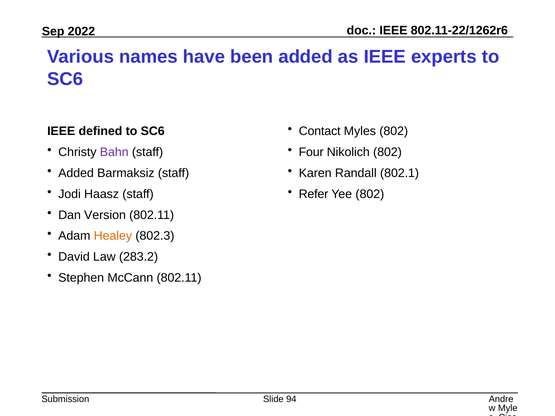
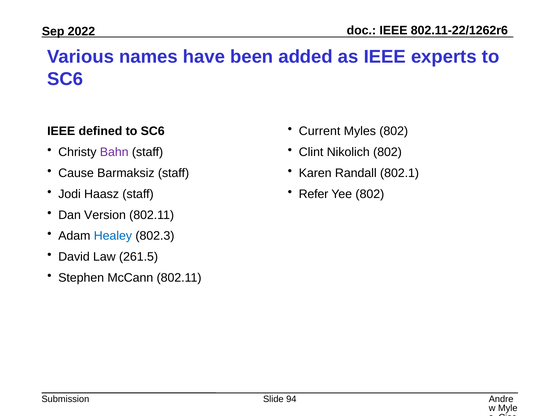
Contact: Contact -> Current
Four: Four -> Clint
Added at (76, 173): Added -> Cause
Healey colour: orange -> blue
283.2: 283.2 -> 261.5
